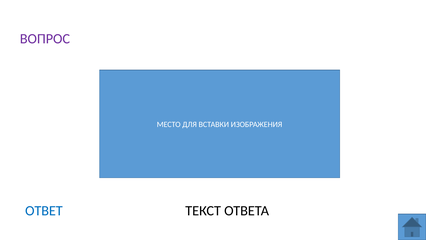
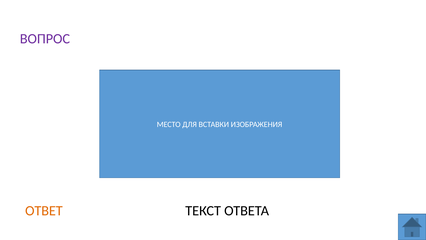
ОТВЕТ colour: blue -> orange
